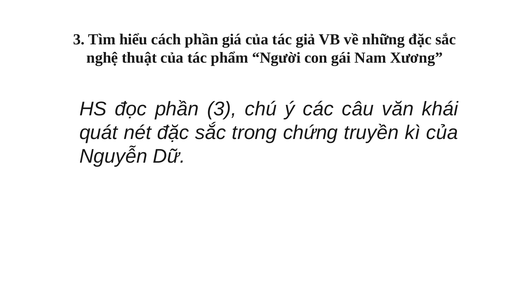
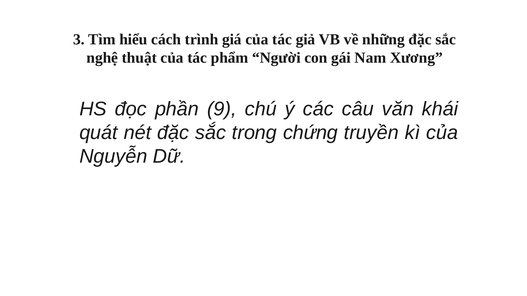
cách phần: phần -> trình
phần 3: 3 -> 9
